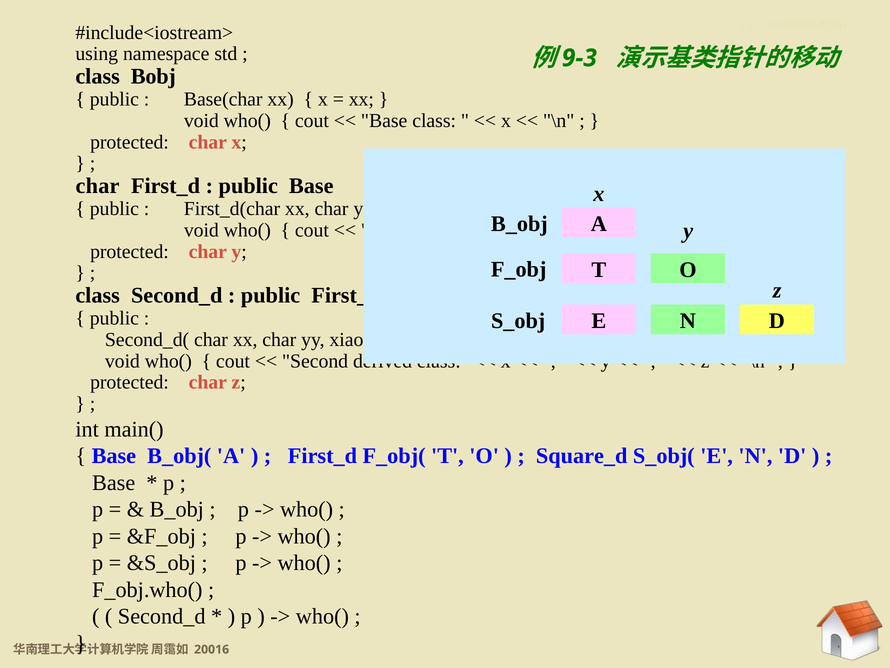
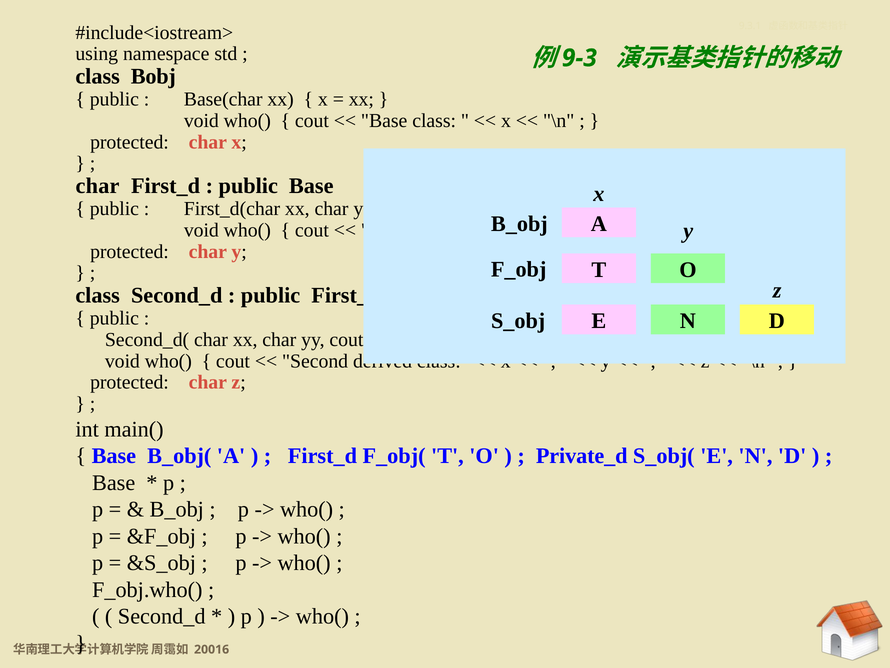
yy xiao: xiao -> cout
Square_d: Square_d -> Private_d
